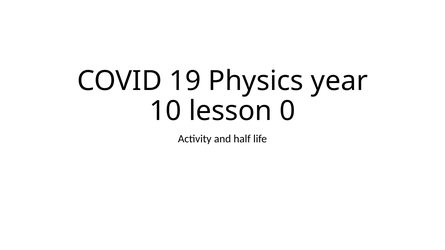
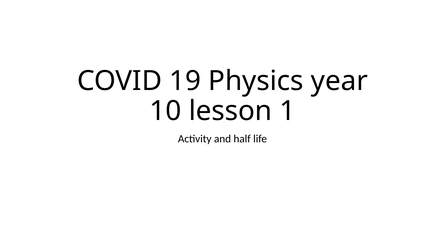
0: 0 -> 1
